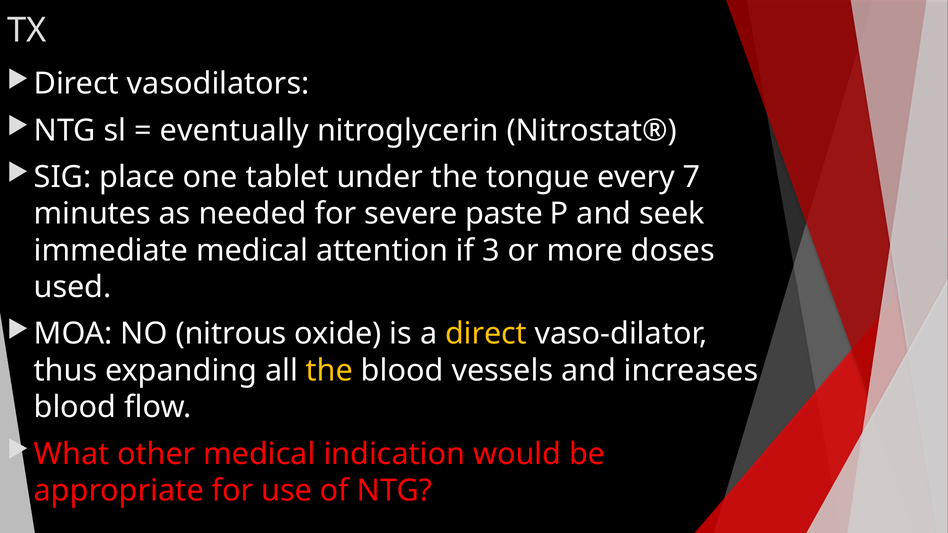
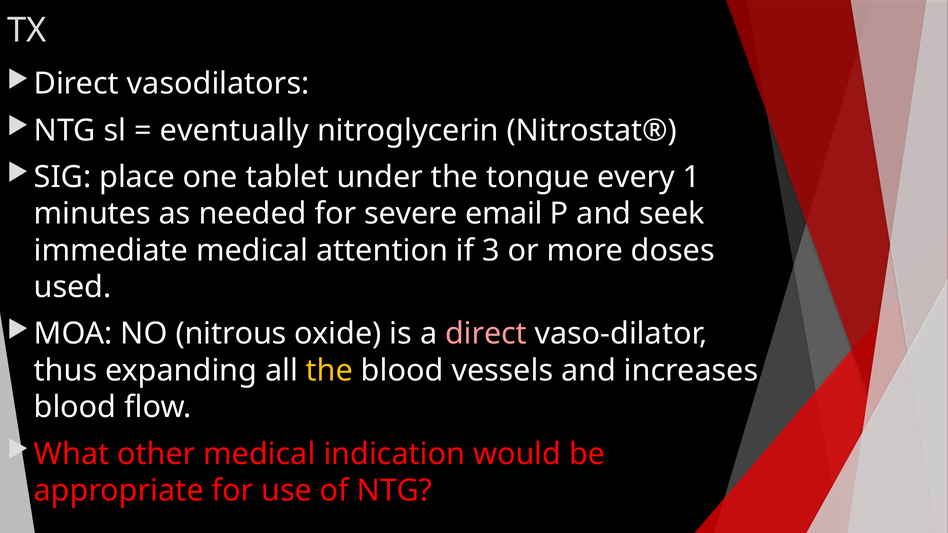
7: 7 -> 1
paste: paste -> email
direct at (486, 334) colour: yellow -> pink
